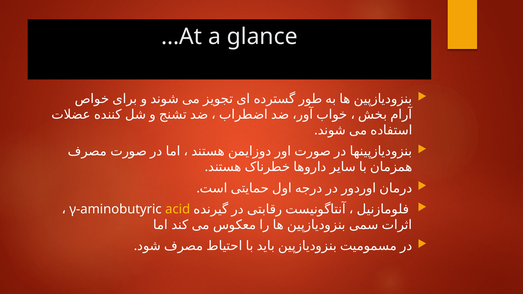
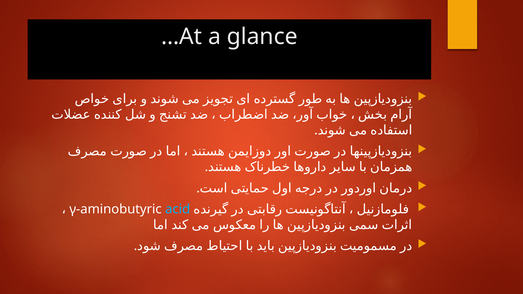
acid colour: yellow -> light blue
